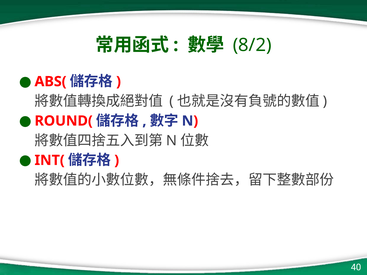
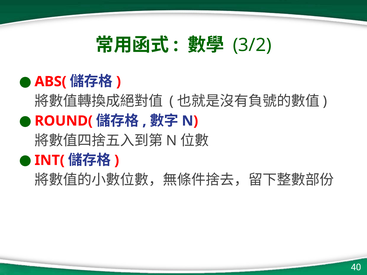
8/2: 8/2 -> 3/2
